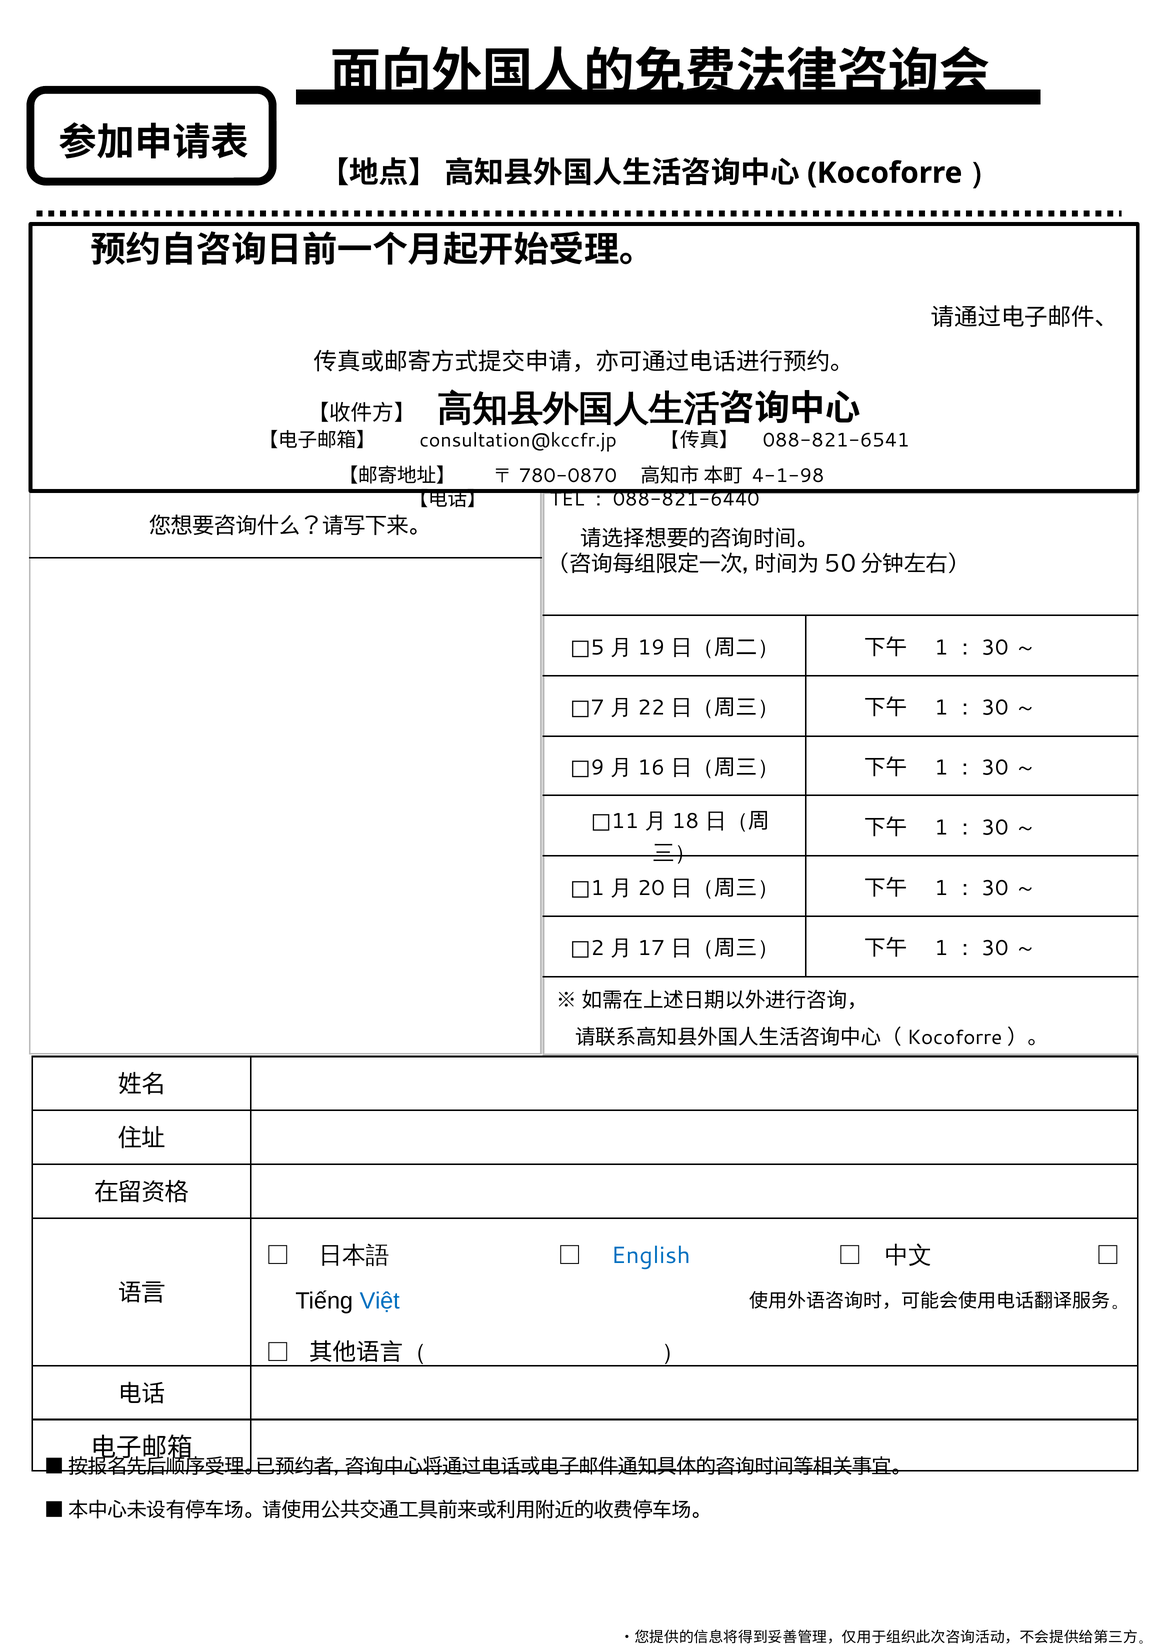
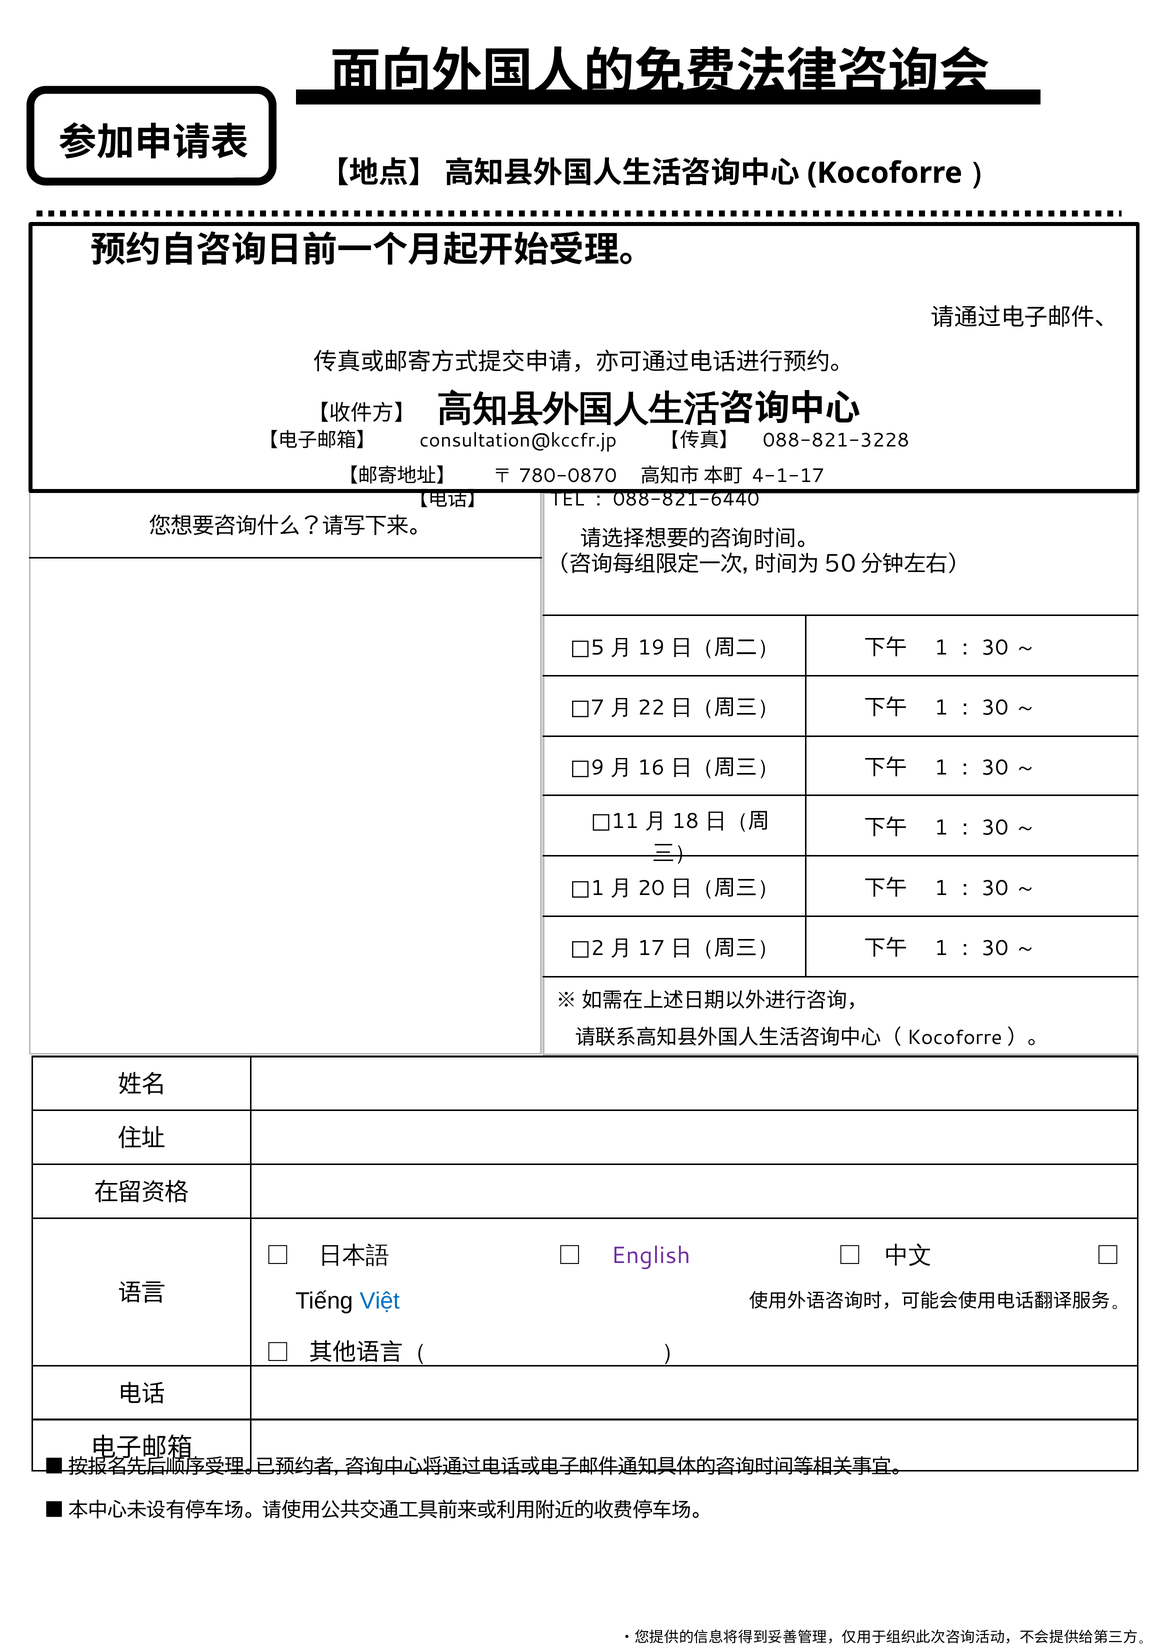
088-821-6541: 088-821-6541 -> 088-821-3228
4-1-98: 4-1-98 -> 4-1-17
English colour: blue -> purple
